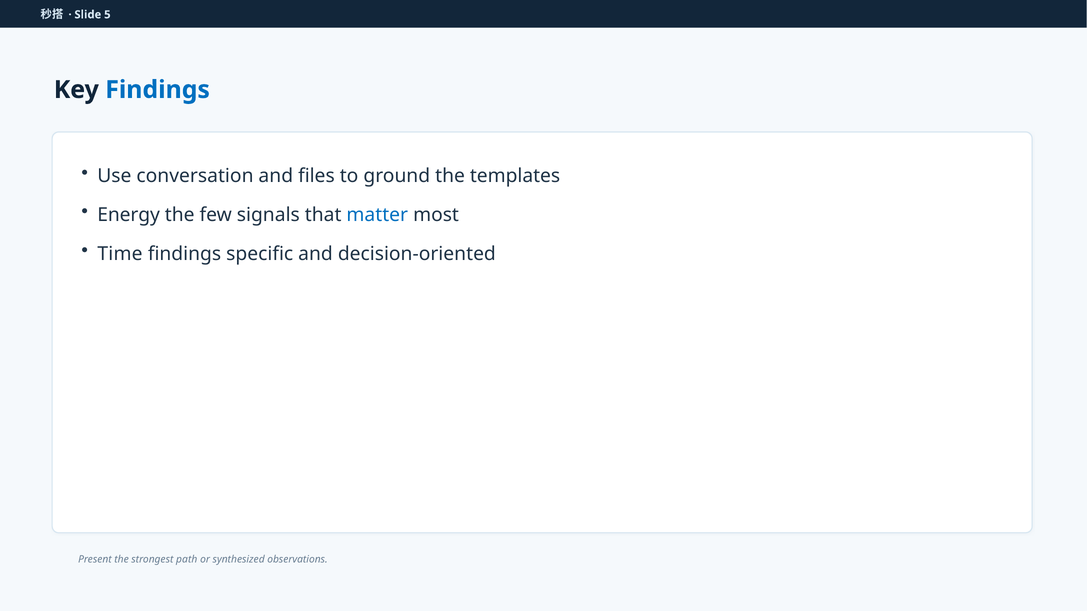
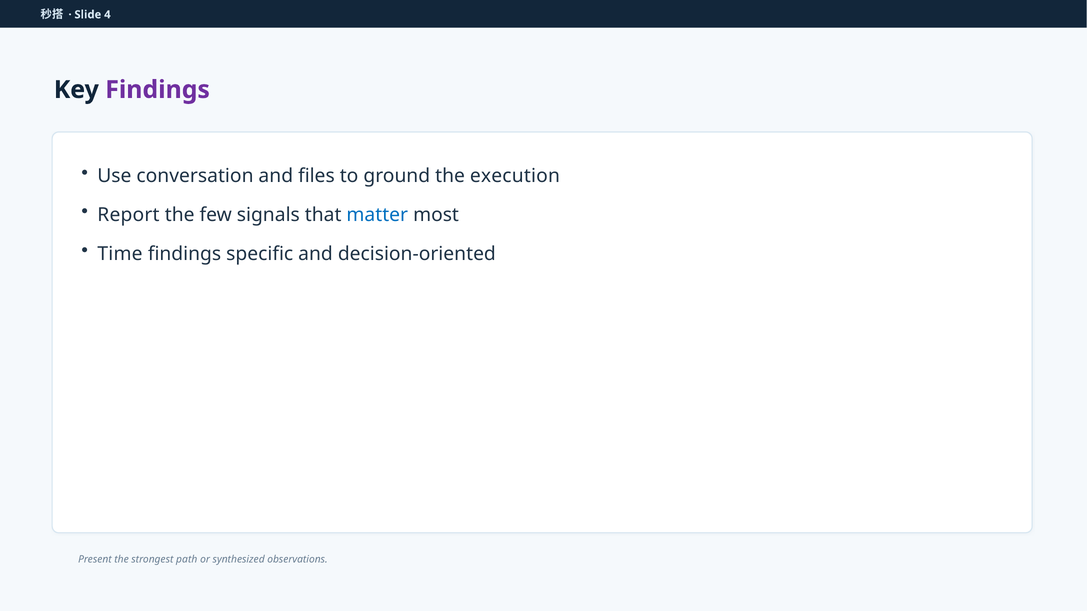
5: 5 -> 4
Findings at (158, 90) colour: blue -> purple
templates: templates -> execution
Energy: Energy -> Report
